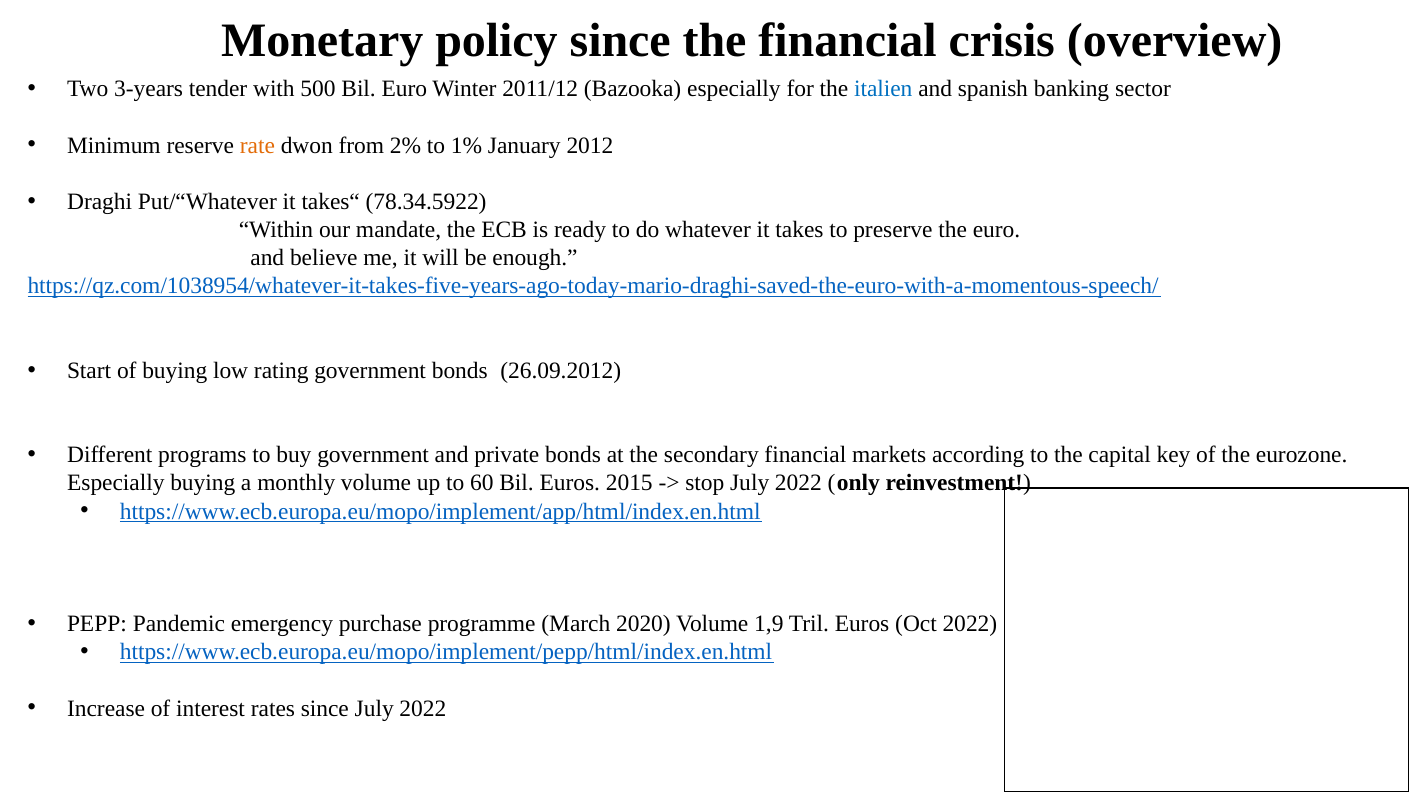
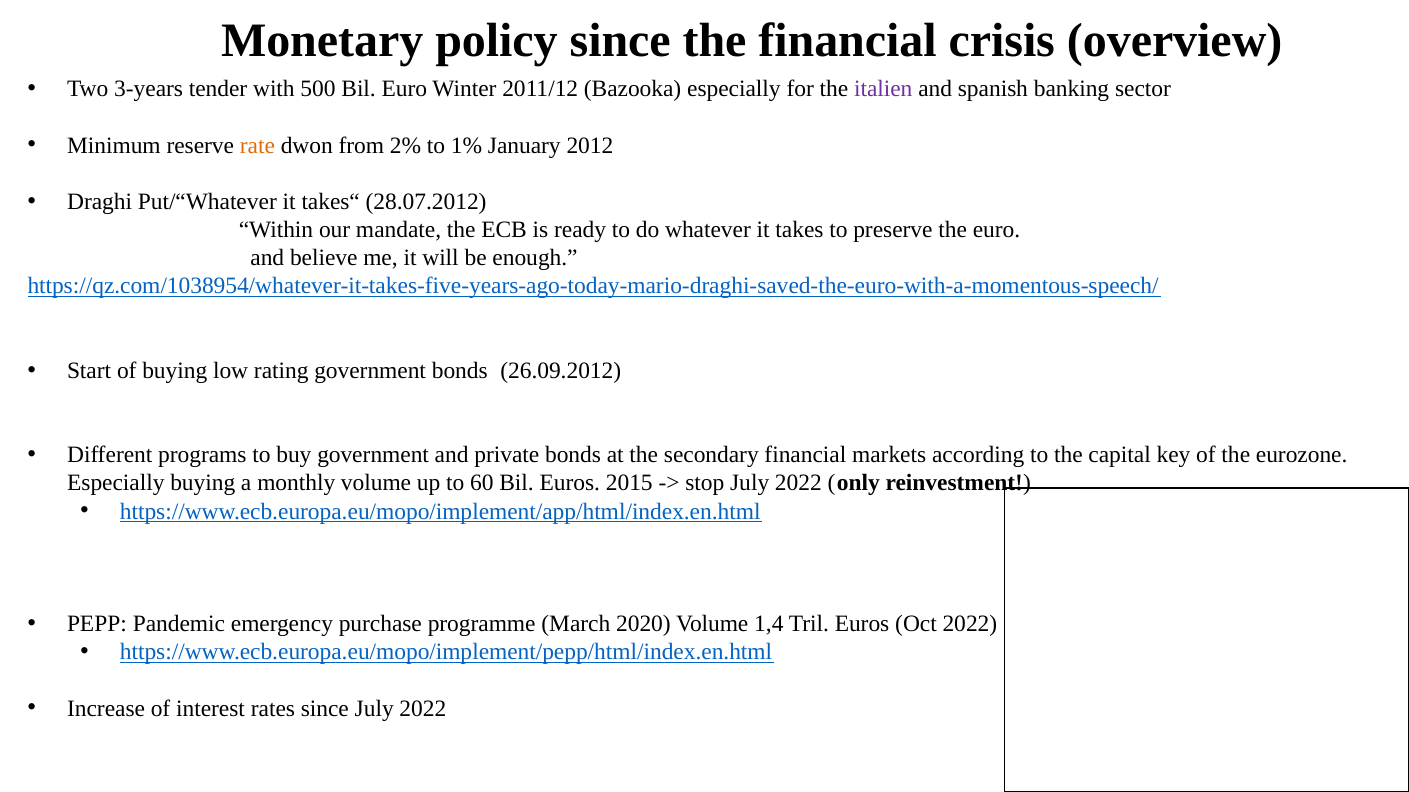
italien colour: blue -> purple
78.34.5922: 78.34.5922 -> 28.07.2012
1,9: 1,9 -> 1,4
